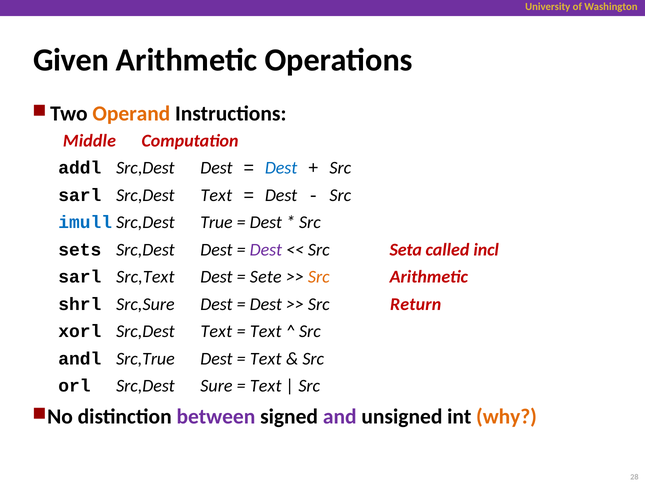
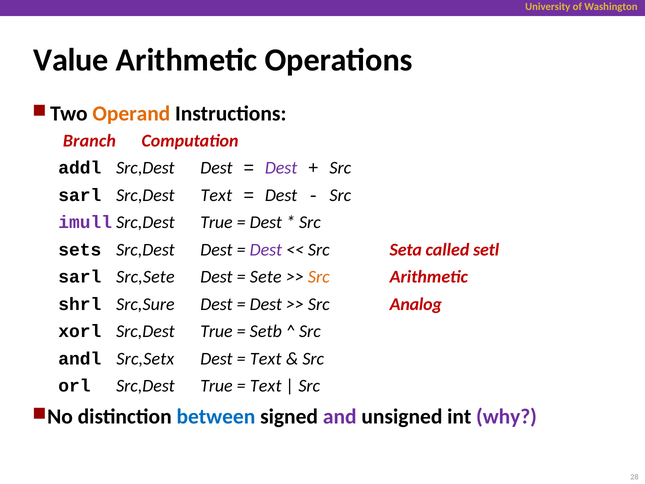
Given: Given -> Value
Middle: Middle -> Branch
Dest at (281, 168) colour: blue -> purple
imull colour: blue -> purple
incl: incl -> setl
Src,Text: Src,Text -> Src,Sete
Return: Return -> Analog
xorl Src,Dest Text: Text -> True
Text at (266, 331): Text -> Setb
Src,True: Src,True -> Src,Setx
orl Src,Dest Sure: Sure -> True
between colour: purple -> blue
why colour: orange -> purple
